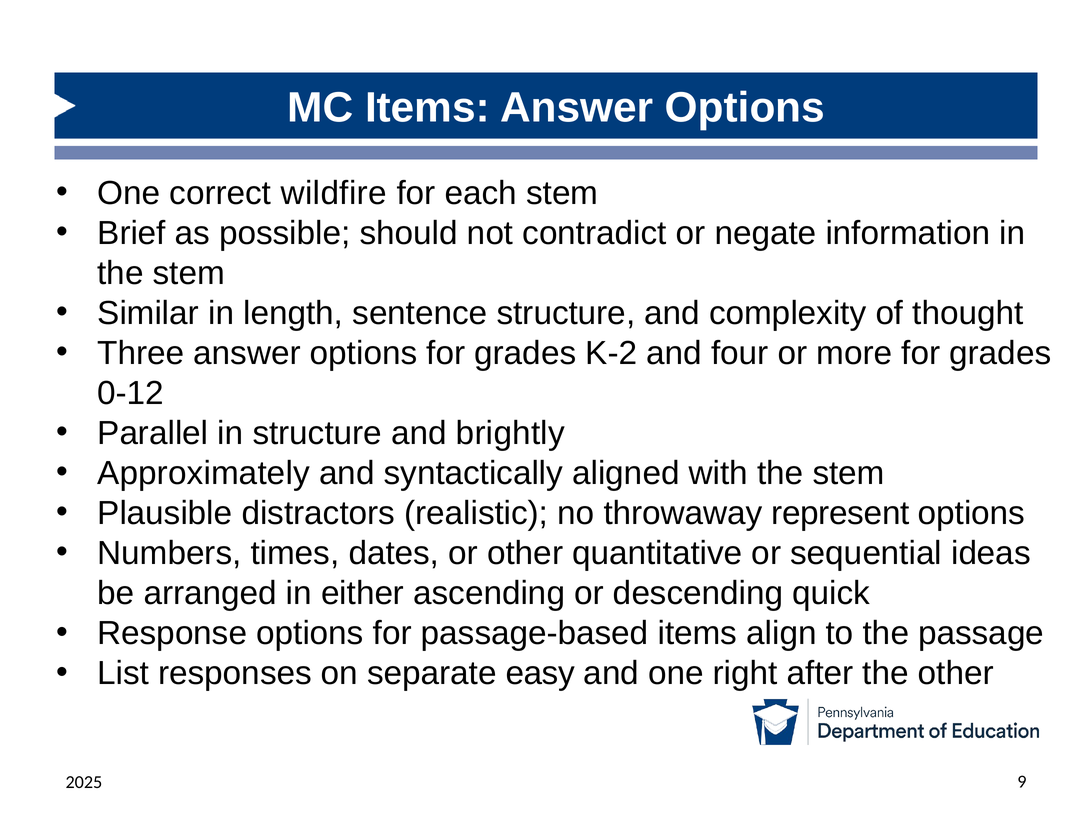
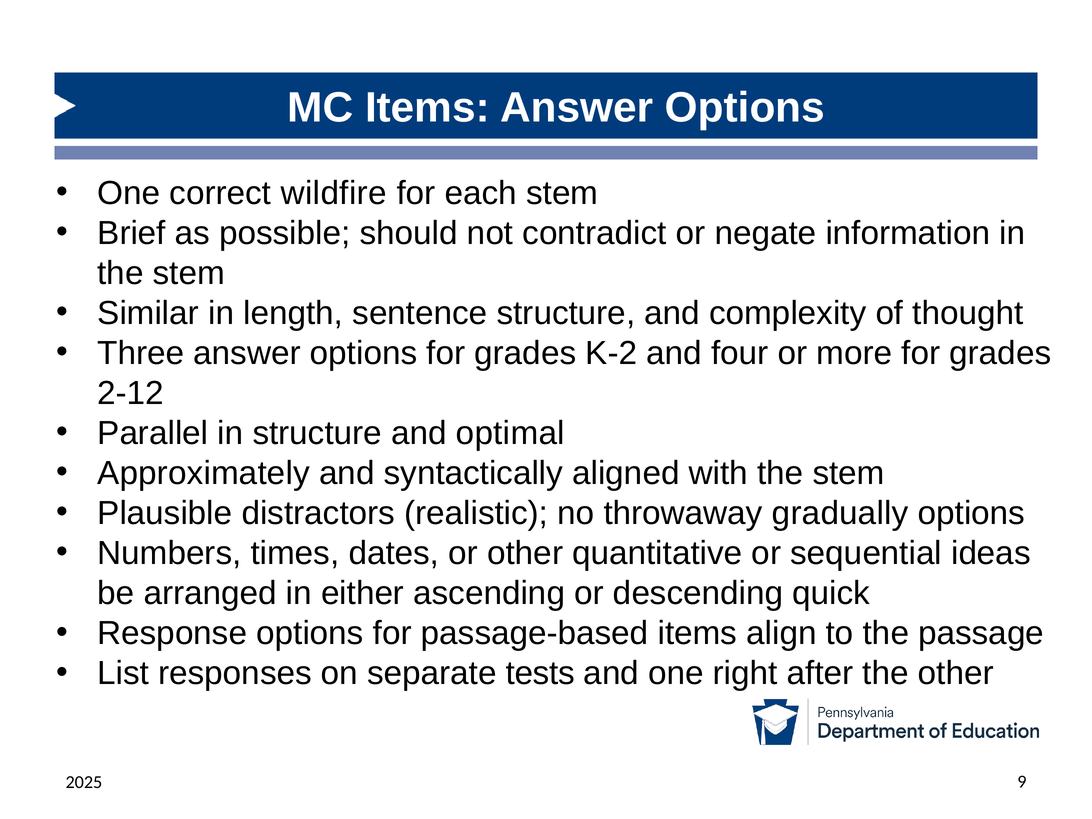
0-12: 0-12 -> 2-12
brightly: brightly -> optimal
represent: represent -> gradually
easy: easy -> tests
